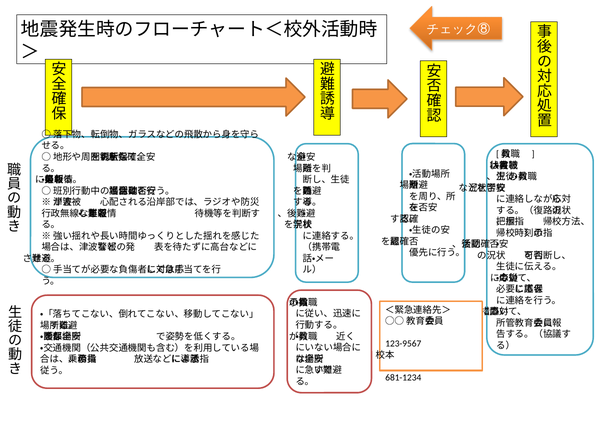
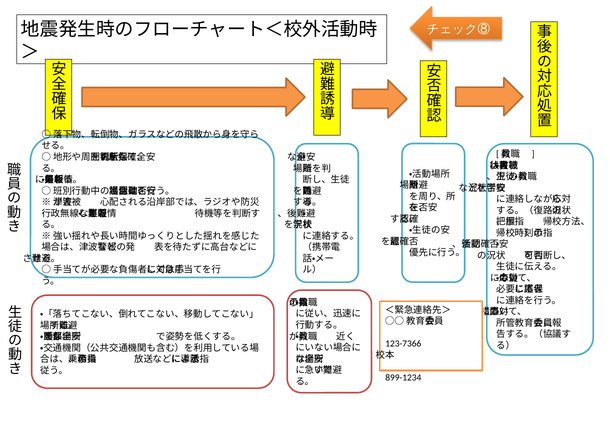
123-9567: 123-9567 -> 123-7366
681-1234: 681-1234 -> 899-1234
